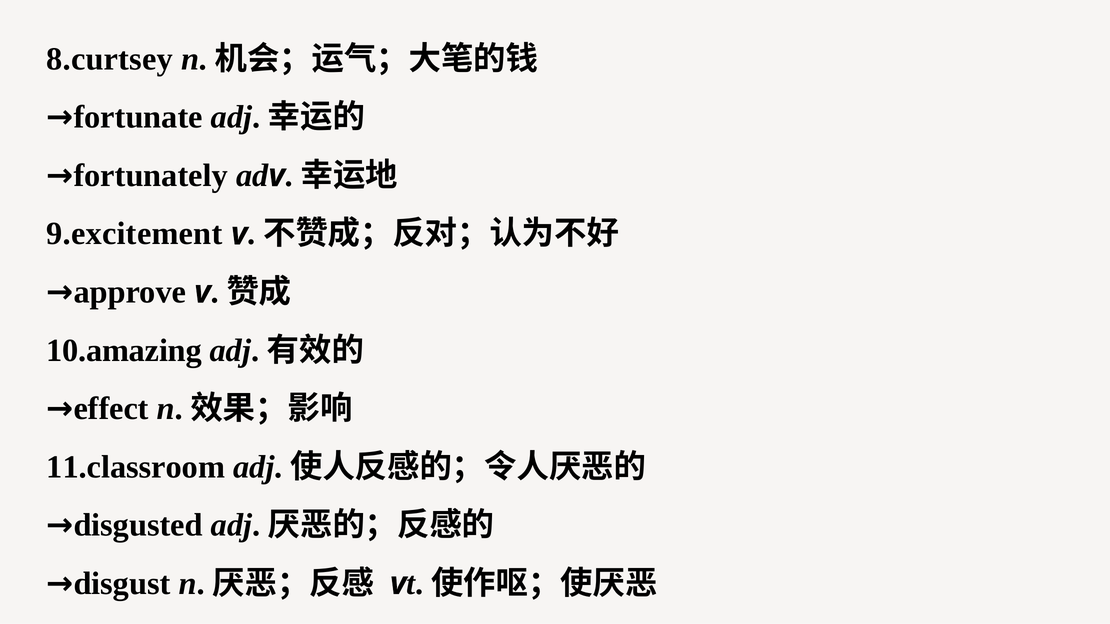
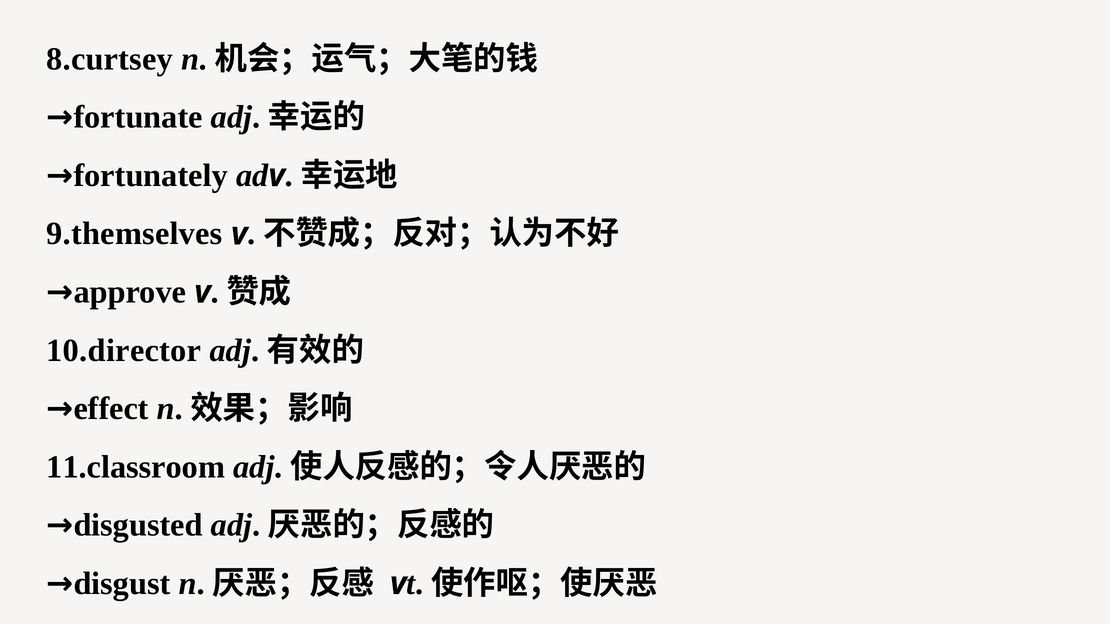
9.excitement: 9.excitement -> 9.themselves
10.amazing: 10.amazing -> 10.director
